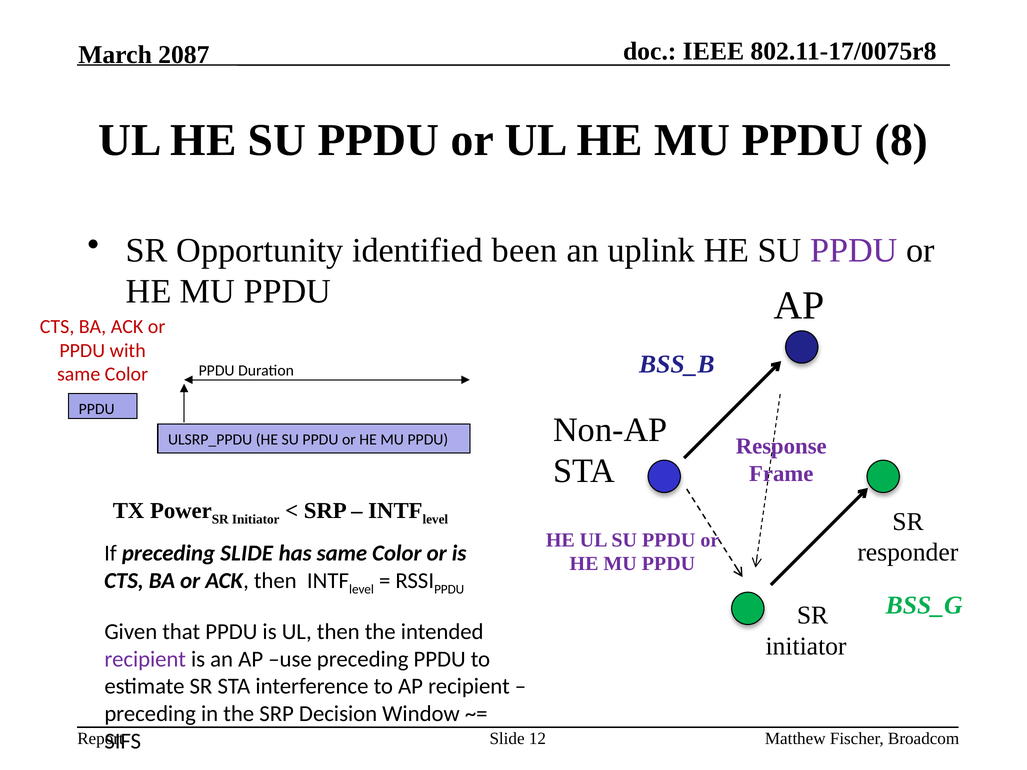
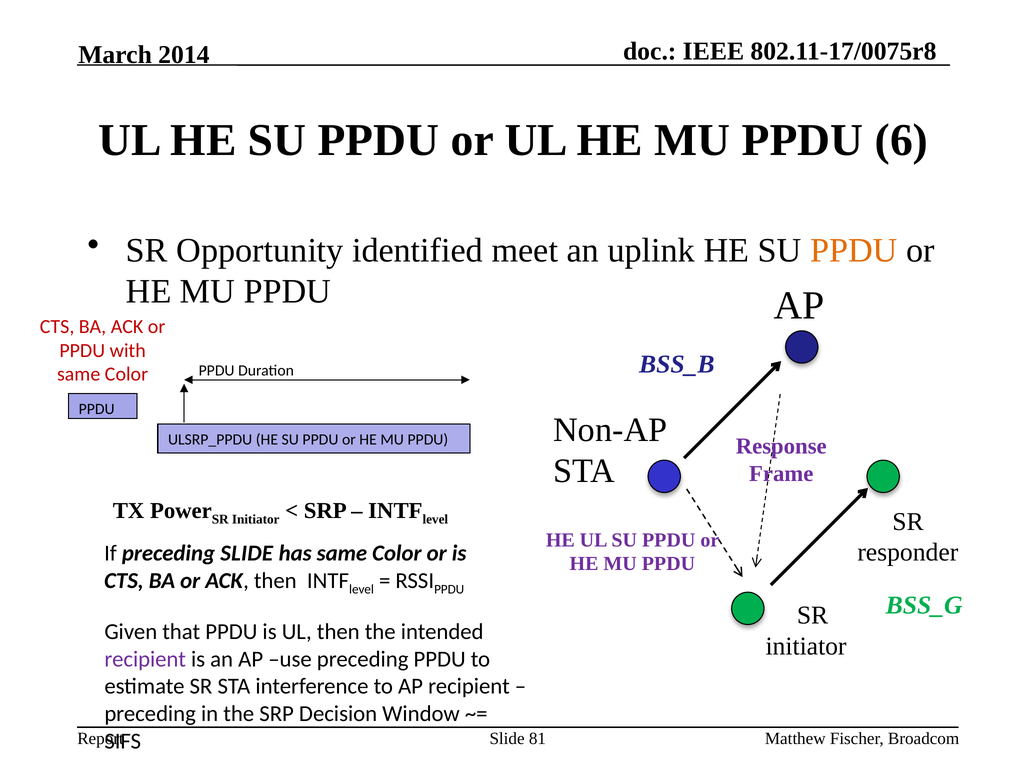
2087: 2087 -> 2014
8: 8 -> 6
been: been -> meet
PPDU at (854, 251) colour: purple -> orange
12: 12 -> 81
